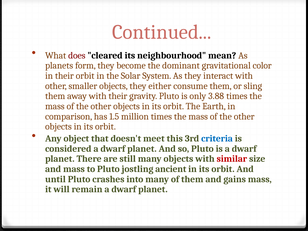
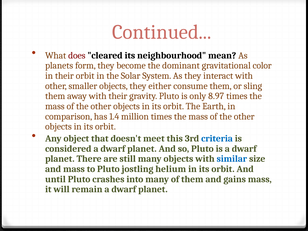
3.88: 3.88 -> 8.97
1.5: 1.5 -> 1.4
similar colour: red -> blue
ancient: ancient -> helium
